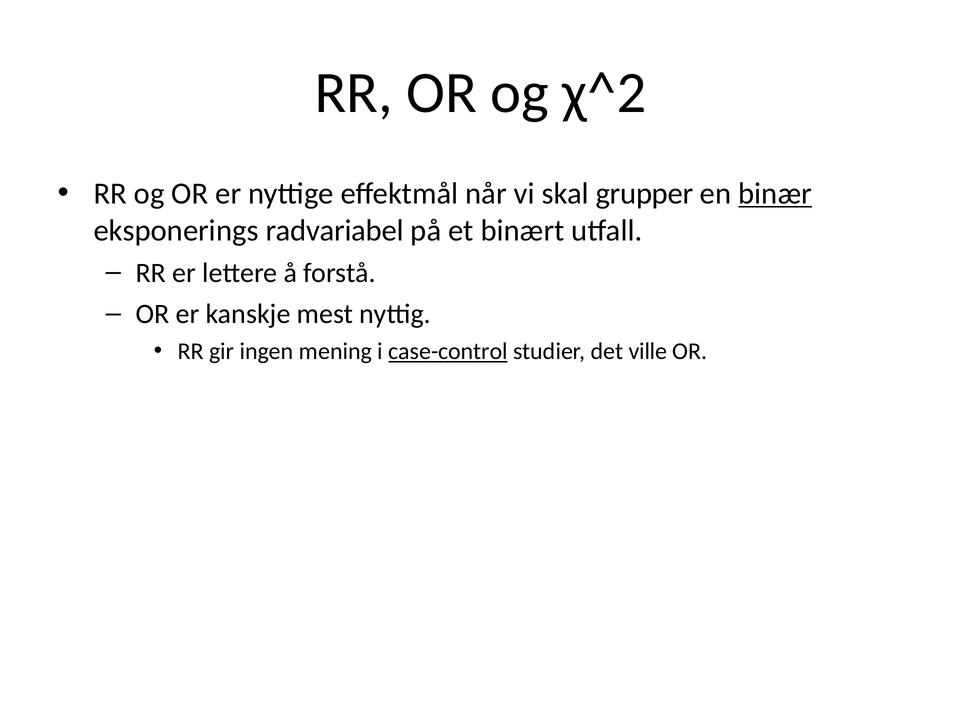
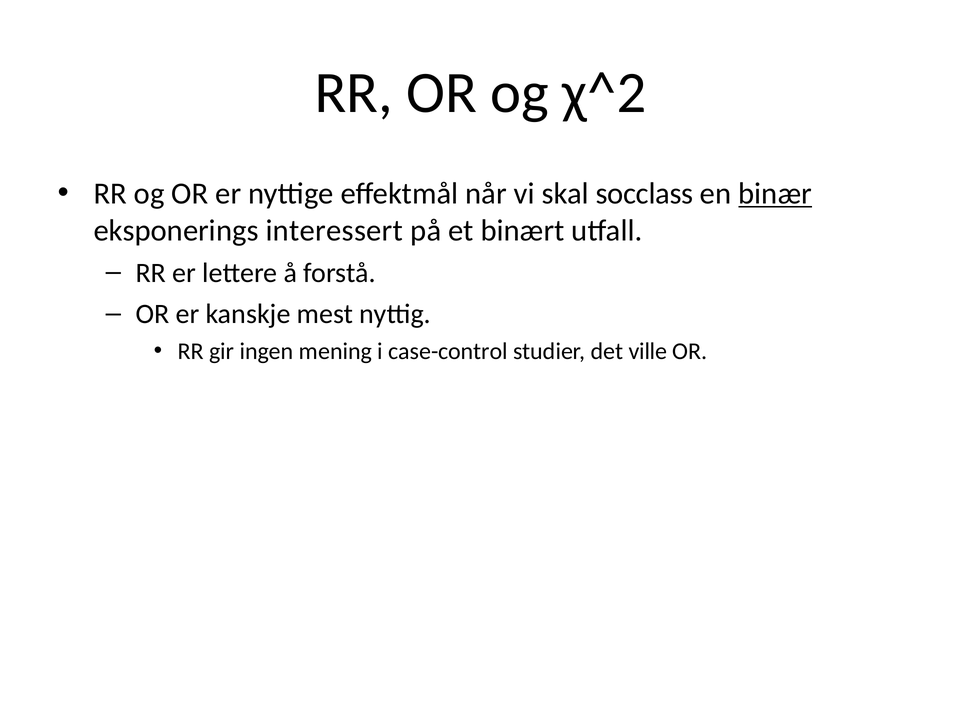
grupper: grupper -> socclass
radvariabel: radvariabel -> interessert
case-control underline: present -> none
